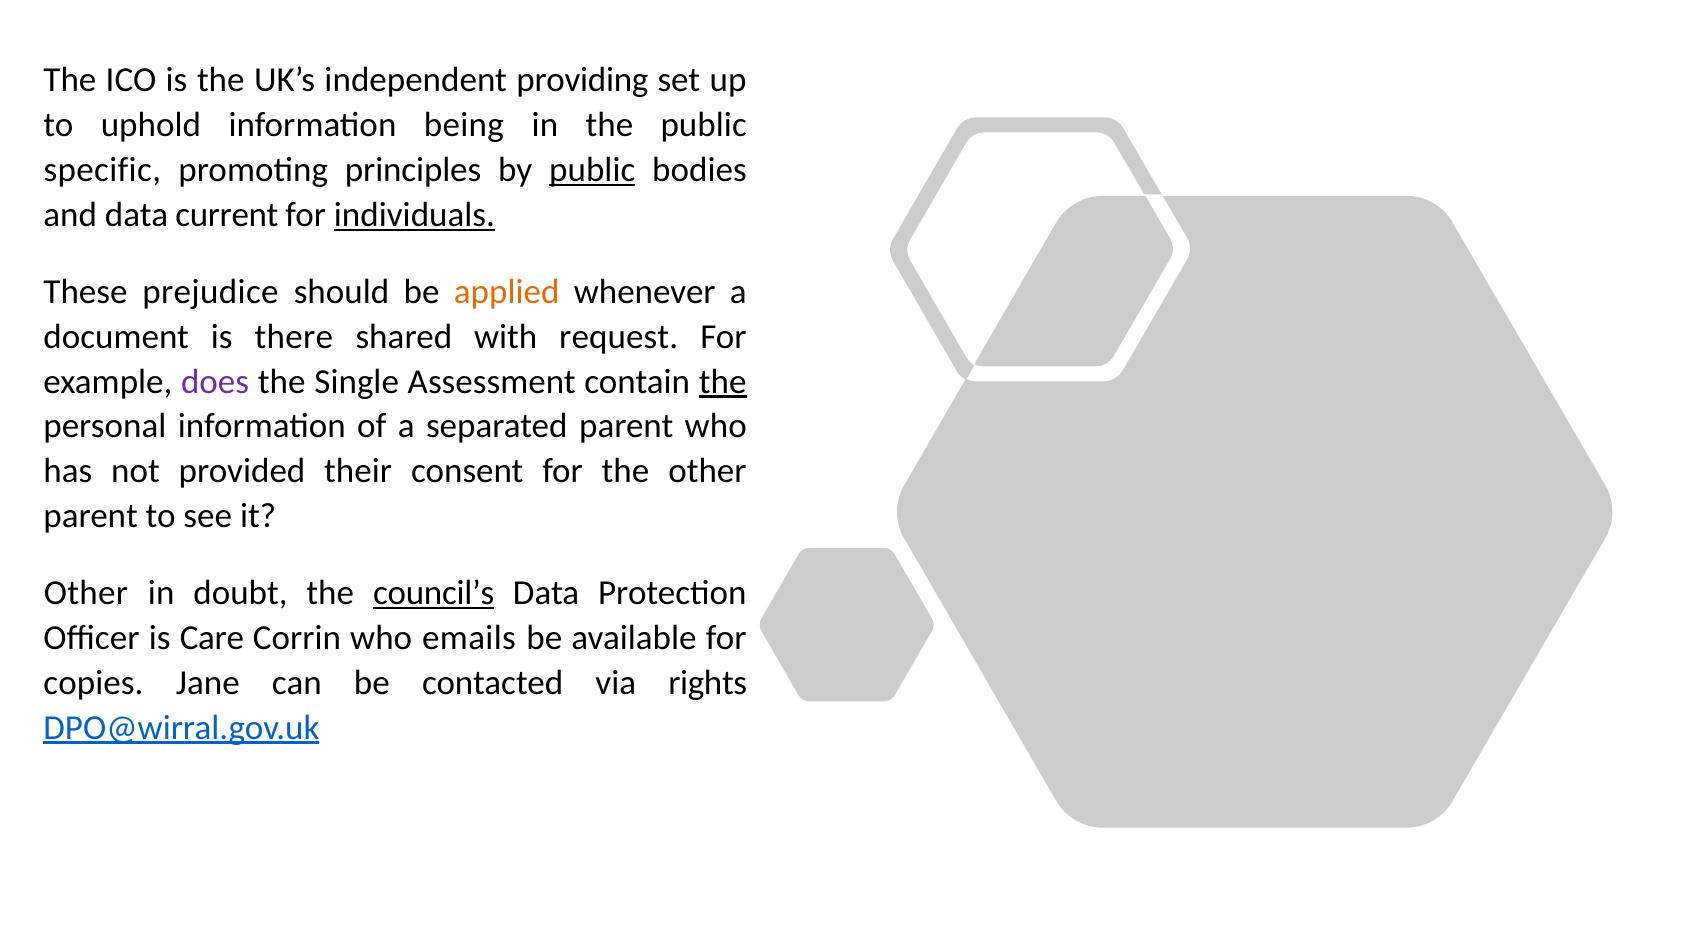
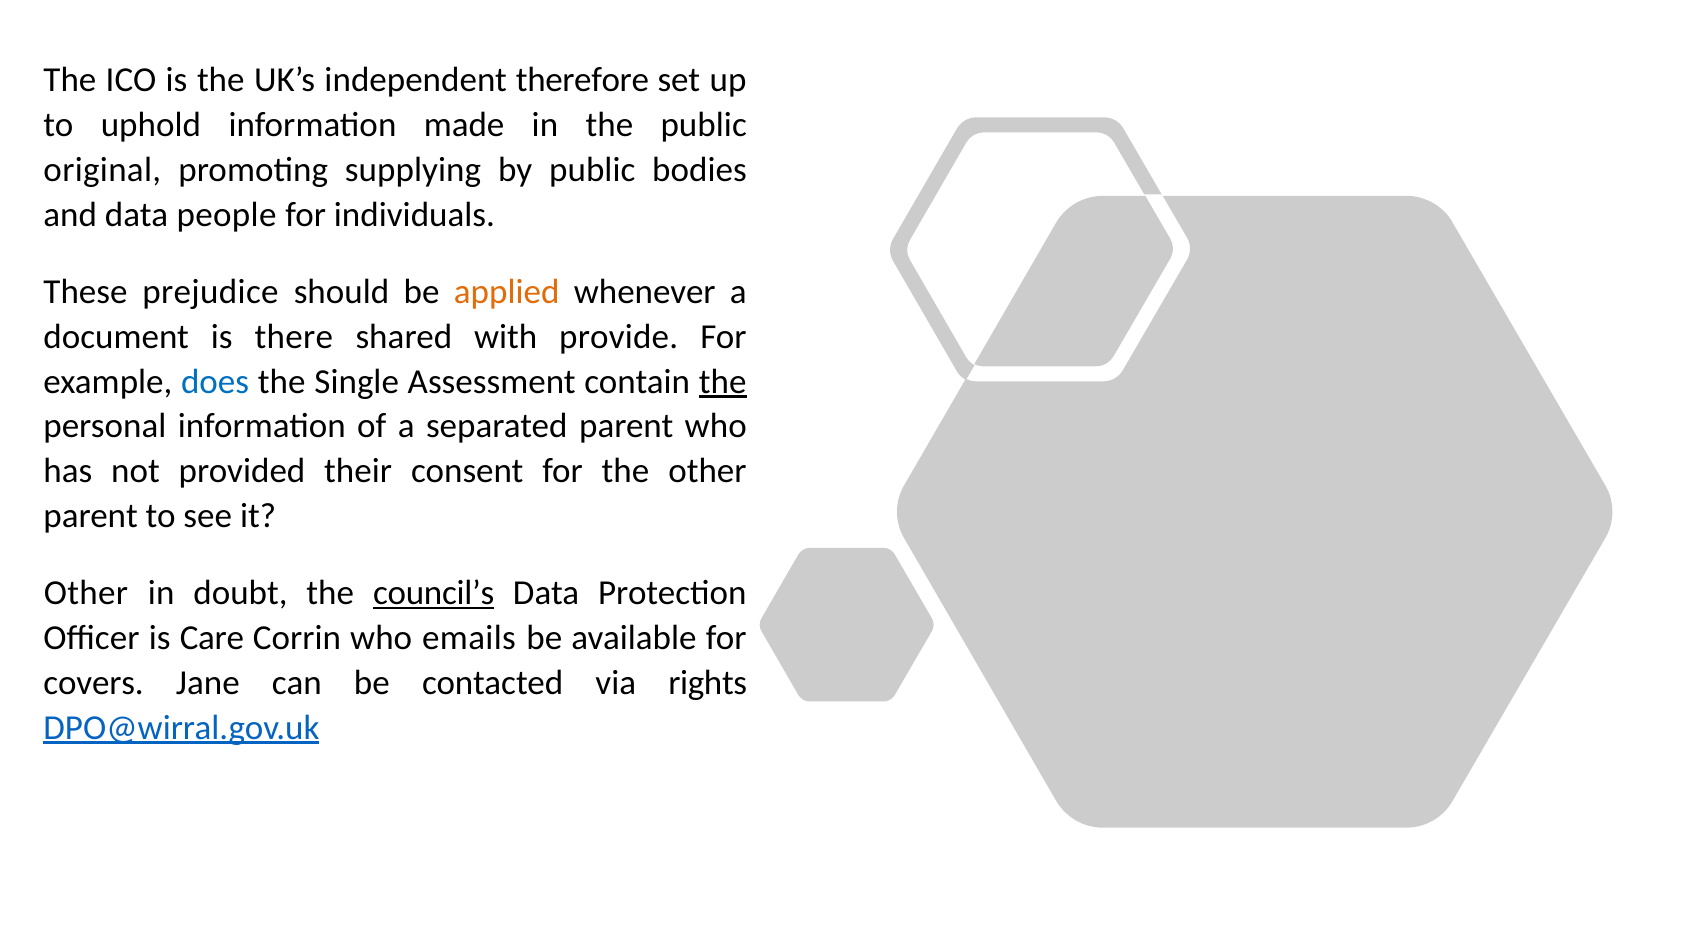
providing: providing -> therefore
being: being -> made
specific: specific -> original
principles: principles -> supplying
public at (592, 170) underline: present -> none
current: current -> people
individuals underline: present -> none
request: request -> provide
does colour: purple -> blue
copies: copies -> covers
